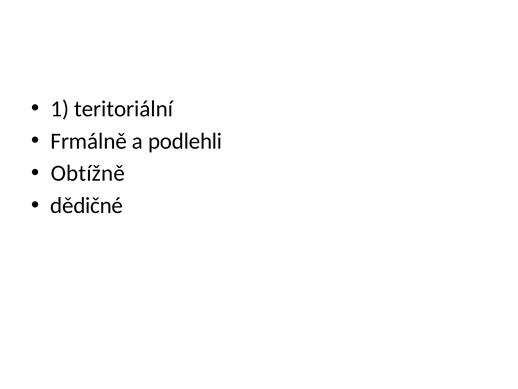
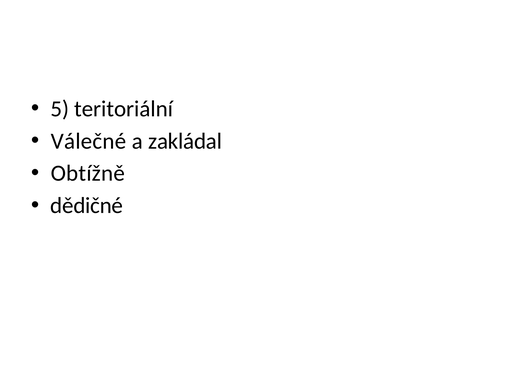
1: 1 -> 5
Frmálně: Frmálně -> Válečné
podlehli: podlehli -> zakládal
